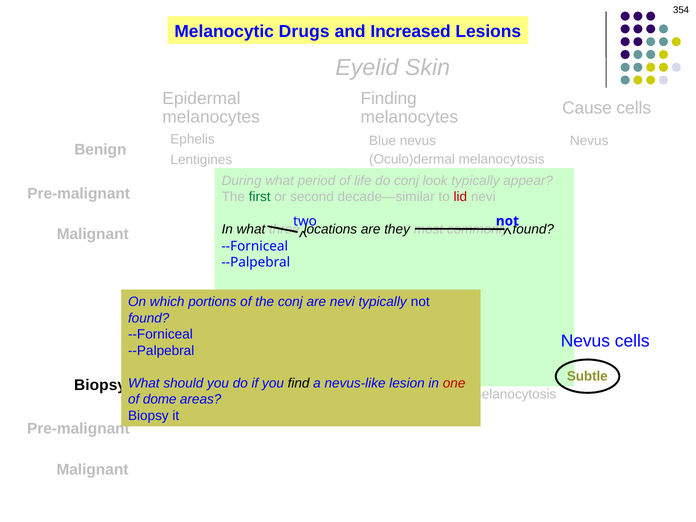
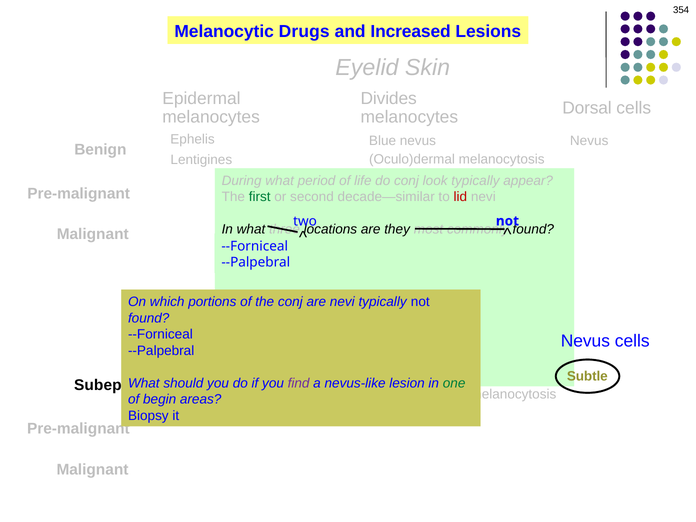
Finding: Finding -> Divides
Cause: Cause -> Dorsal
find colour: black -> purple
one colour: red -> green
Biopsy at (100, 385): Biopsy -> Subepi
dome: dome -> begin
